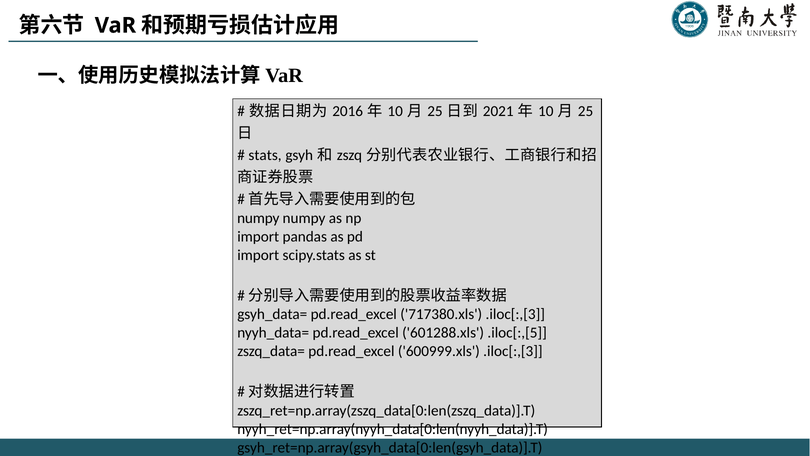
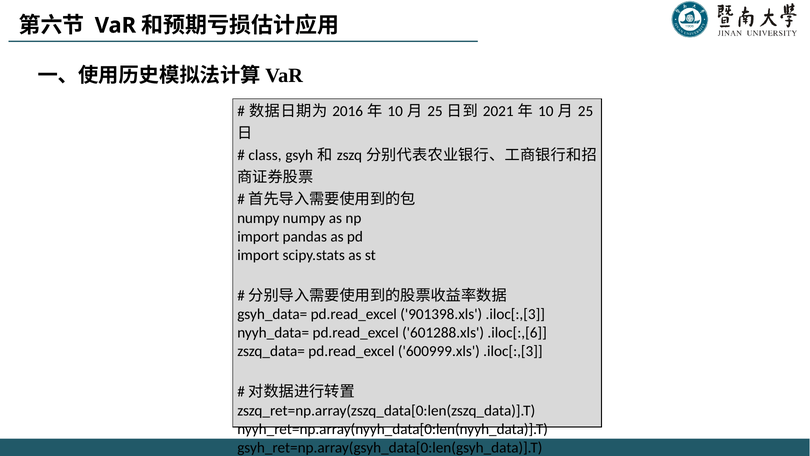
stats: stats -> class
717380.xls: 717380.xls -> 901398.xls
.iloc[:,[5: .iloc[:,[5 -> .iloc[:,[6
